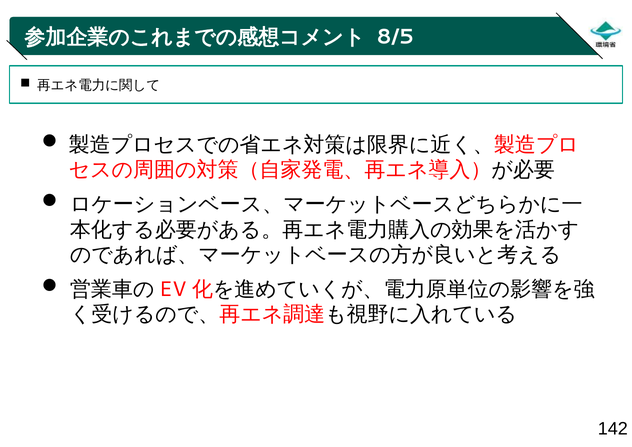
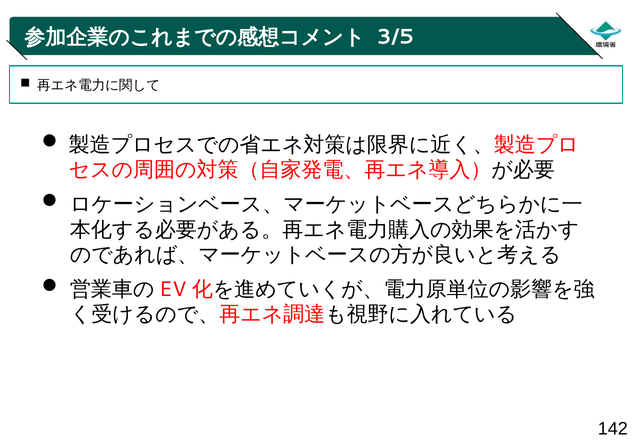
8/5: 8/5 -> 3/5
